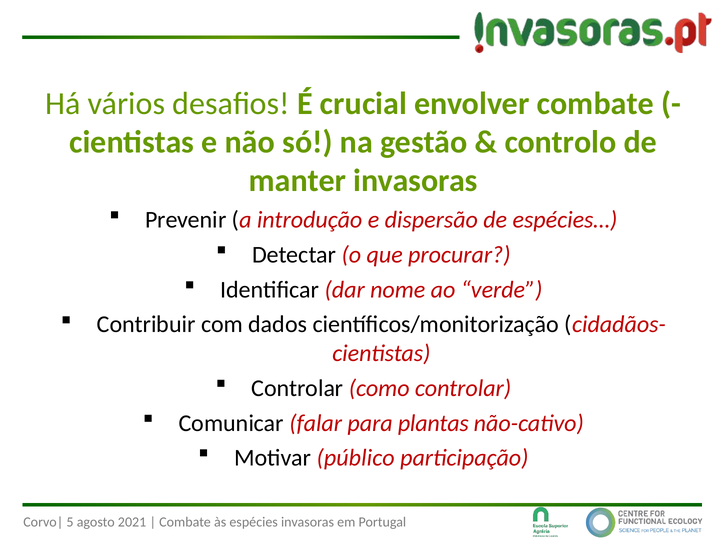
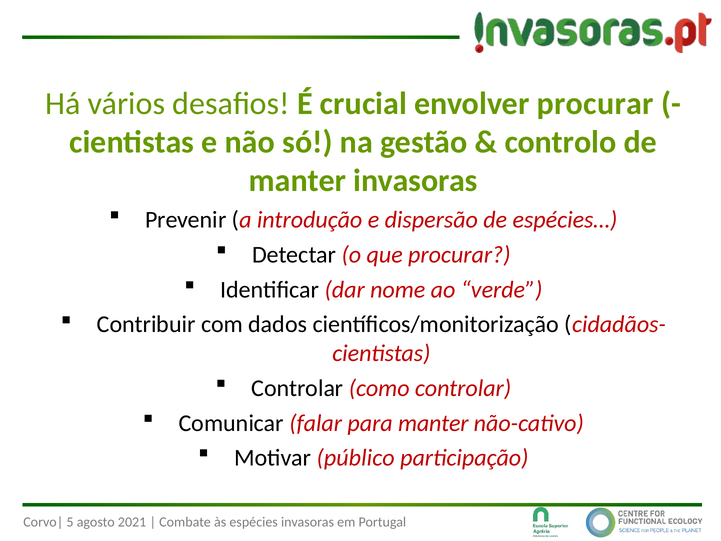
envolver combate: combate -> procurar
para plantas: plantas -> manter
